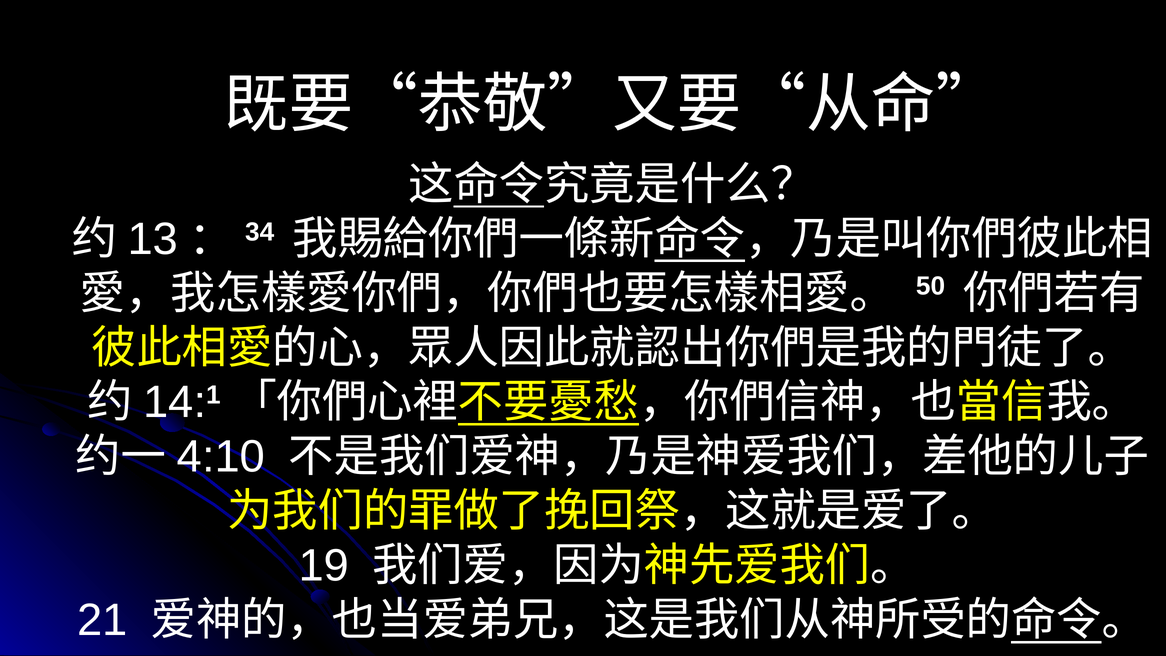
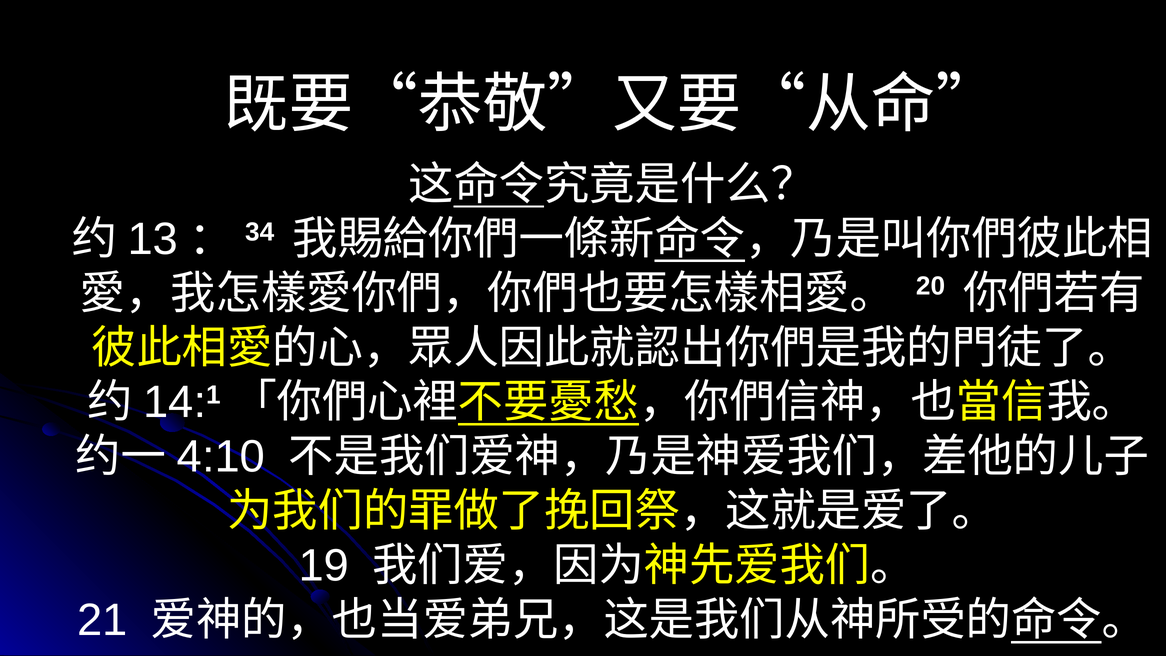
50: 50 -> 20
